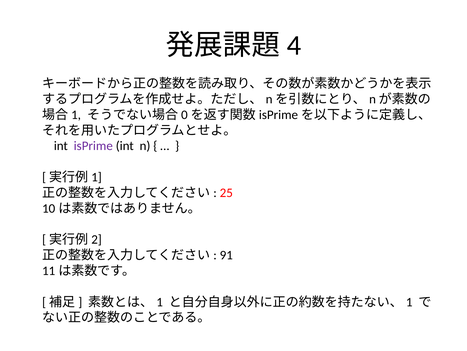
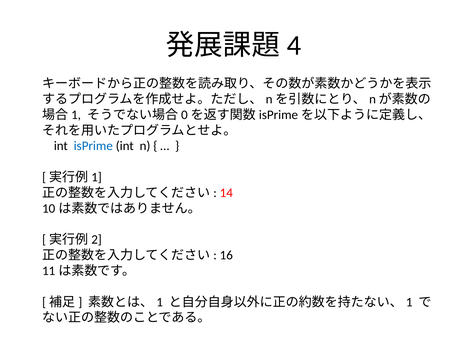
isPrime colour: purple -> blue
25: 25 -> 14
91: 91 -> 16
